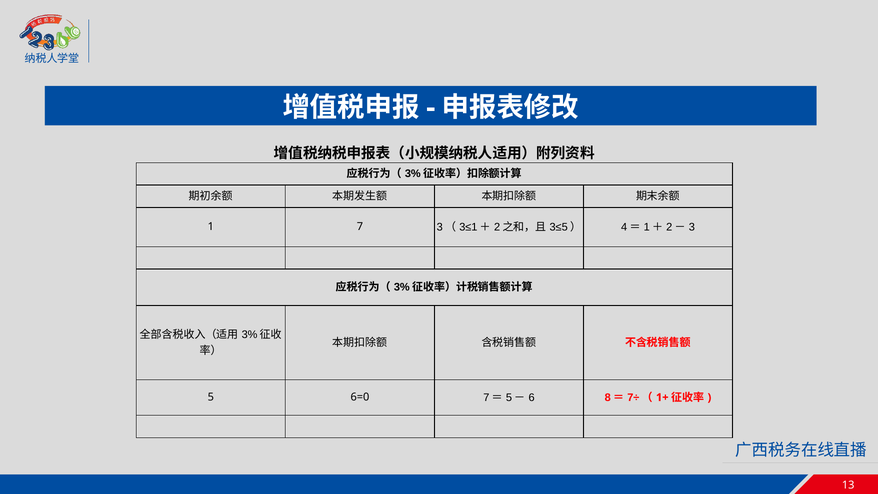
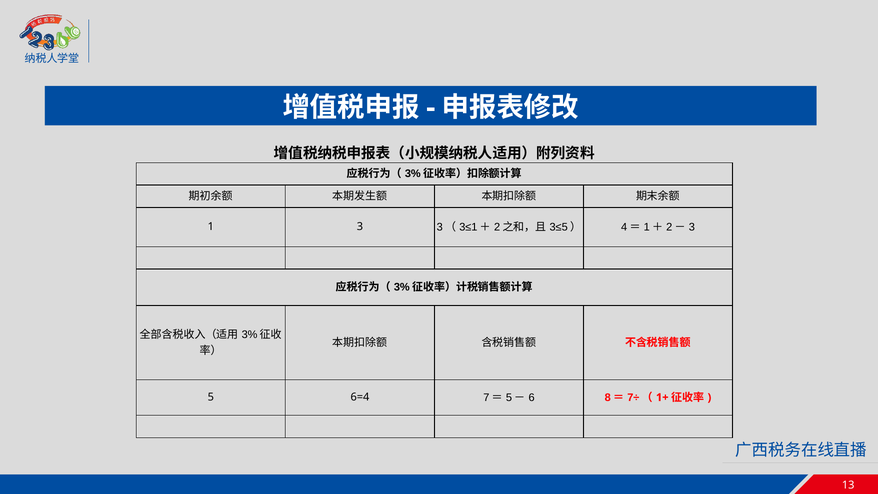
1 7: 7 -> 3
6=0: 6=0 -> 6=4
